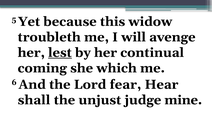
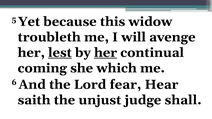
her at (106, 53) underline: none -> present
shall: shall -> saith
mine: mine -> shall
